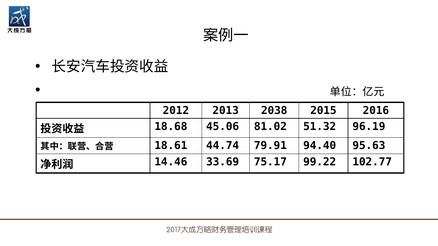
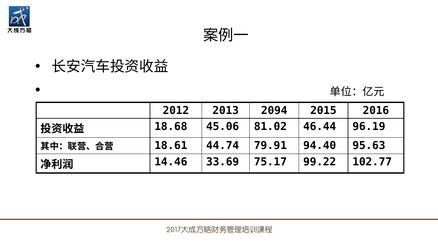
2038: 2038 -> 2094
51.32: 51.32 -> 46.44
